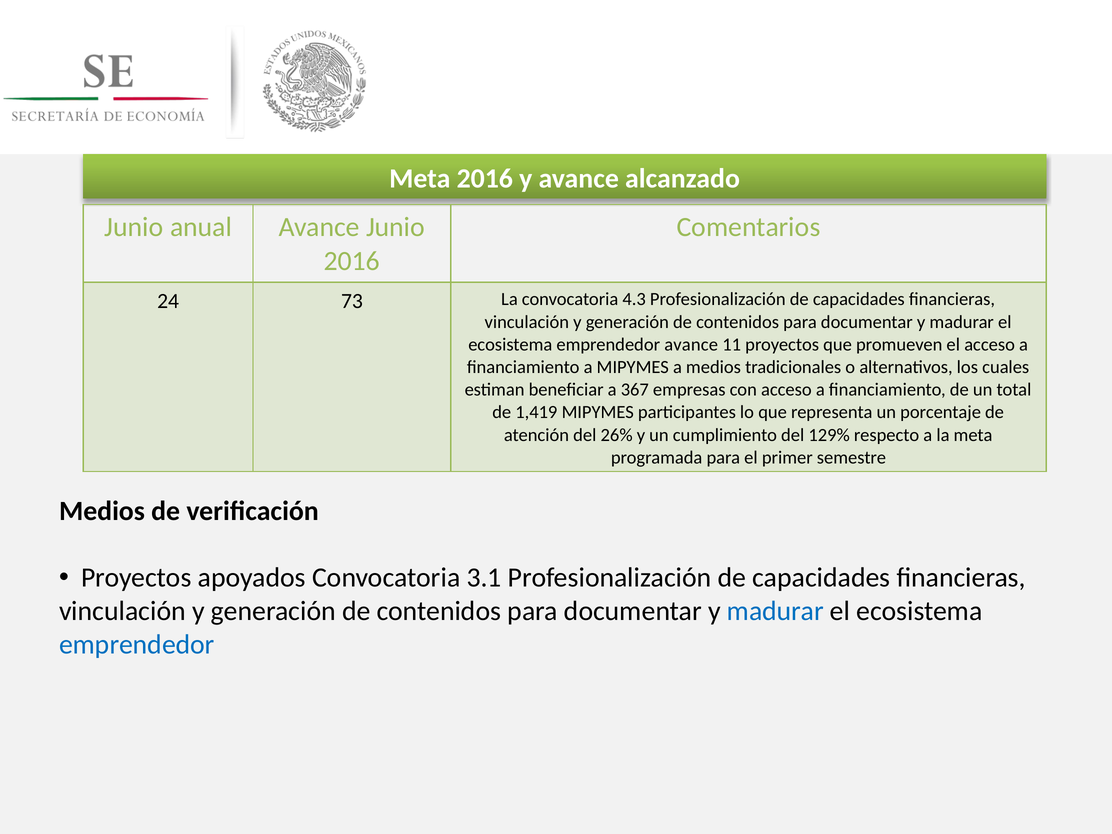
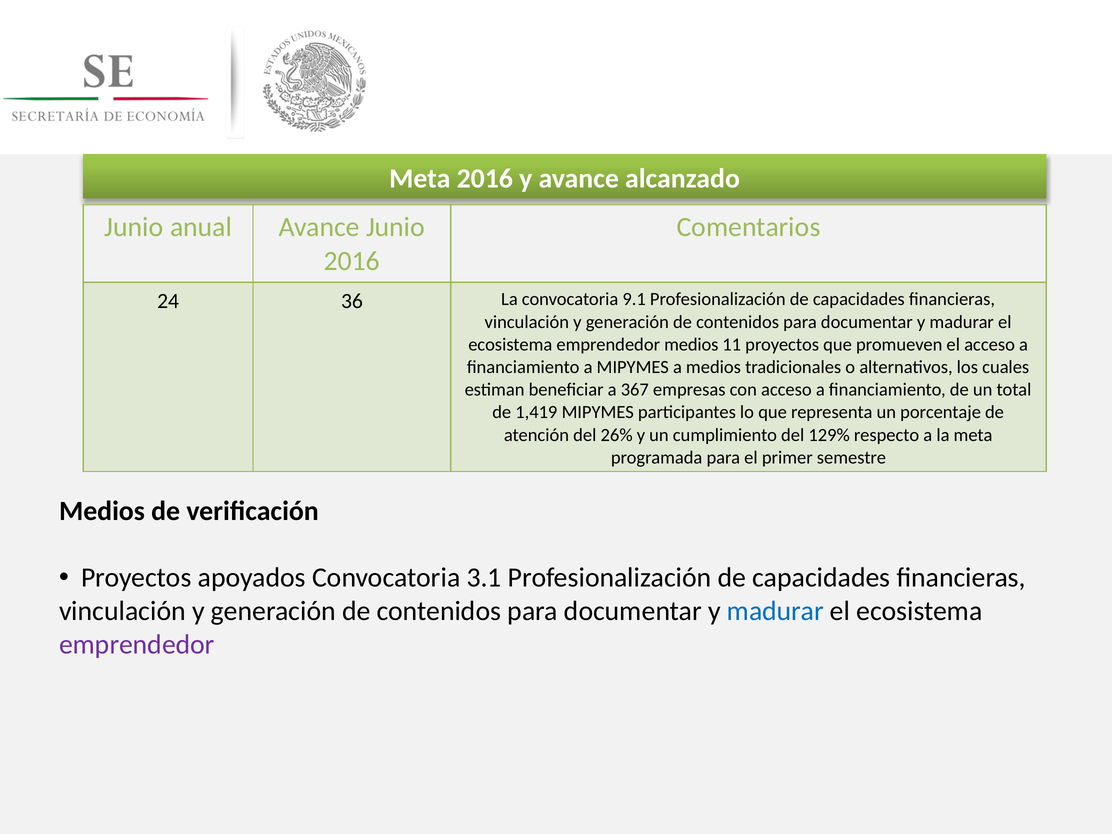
73: 73 -> 36
4.3: 4.3 -> 9.1
emprendedor avance: avance -> medios
emprendedor at (137, 645) colour: blue -> purple
